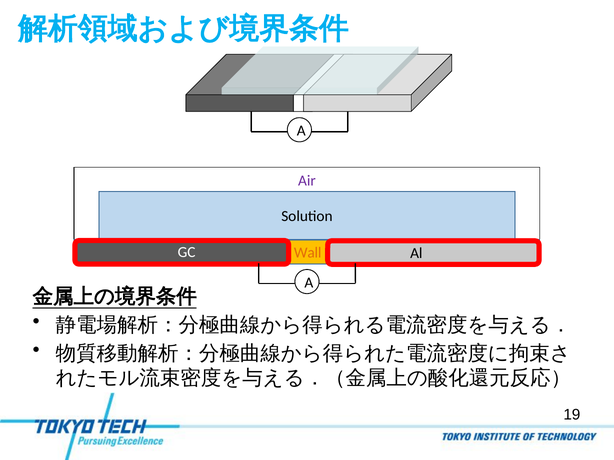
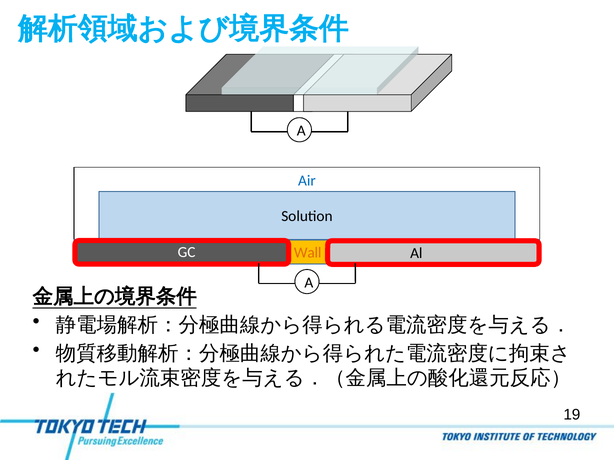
Air colour: purple -> blue
